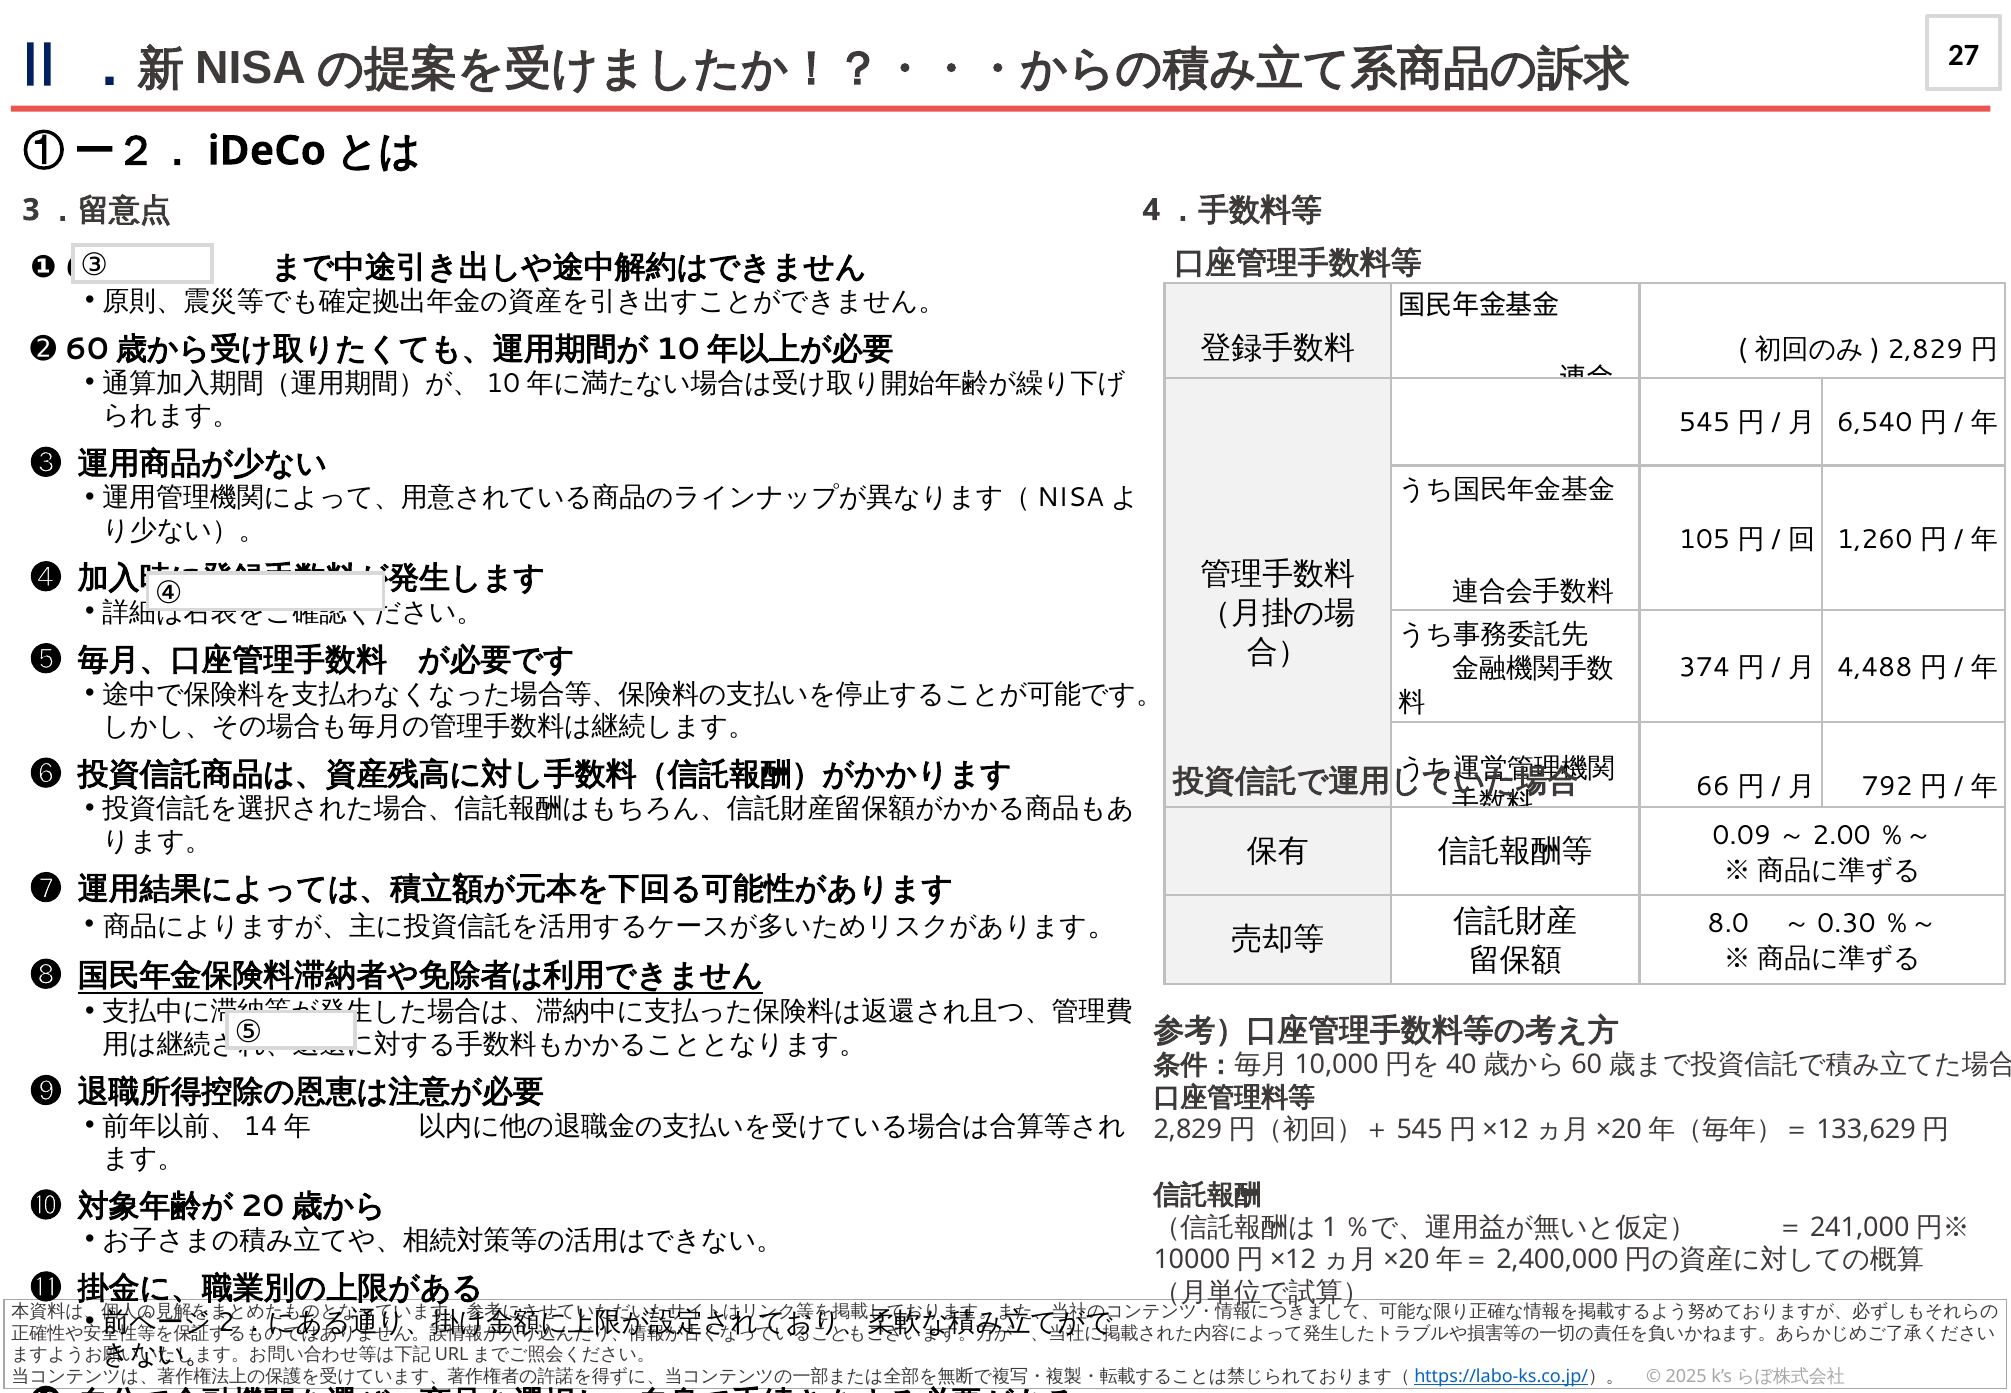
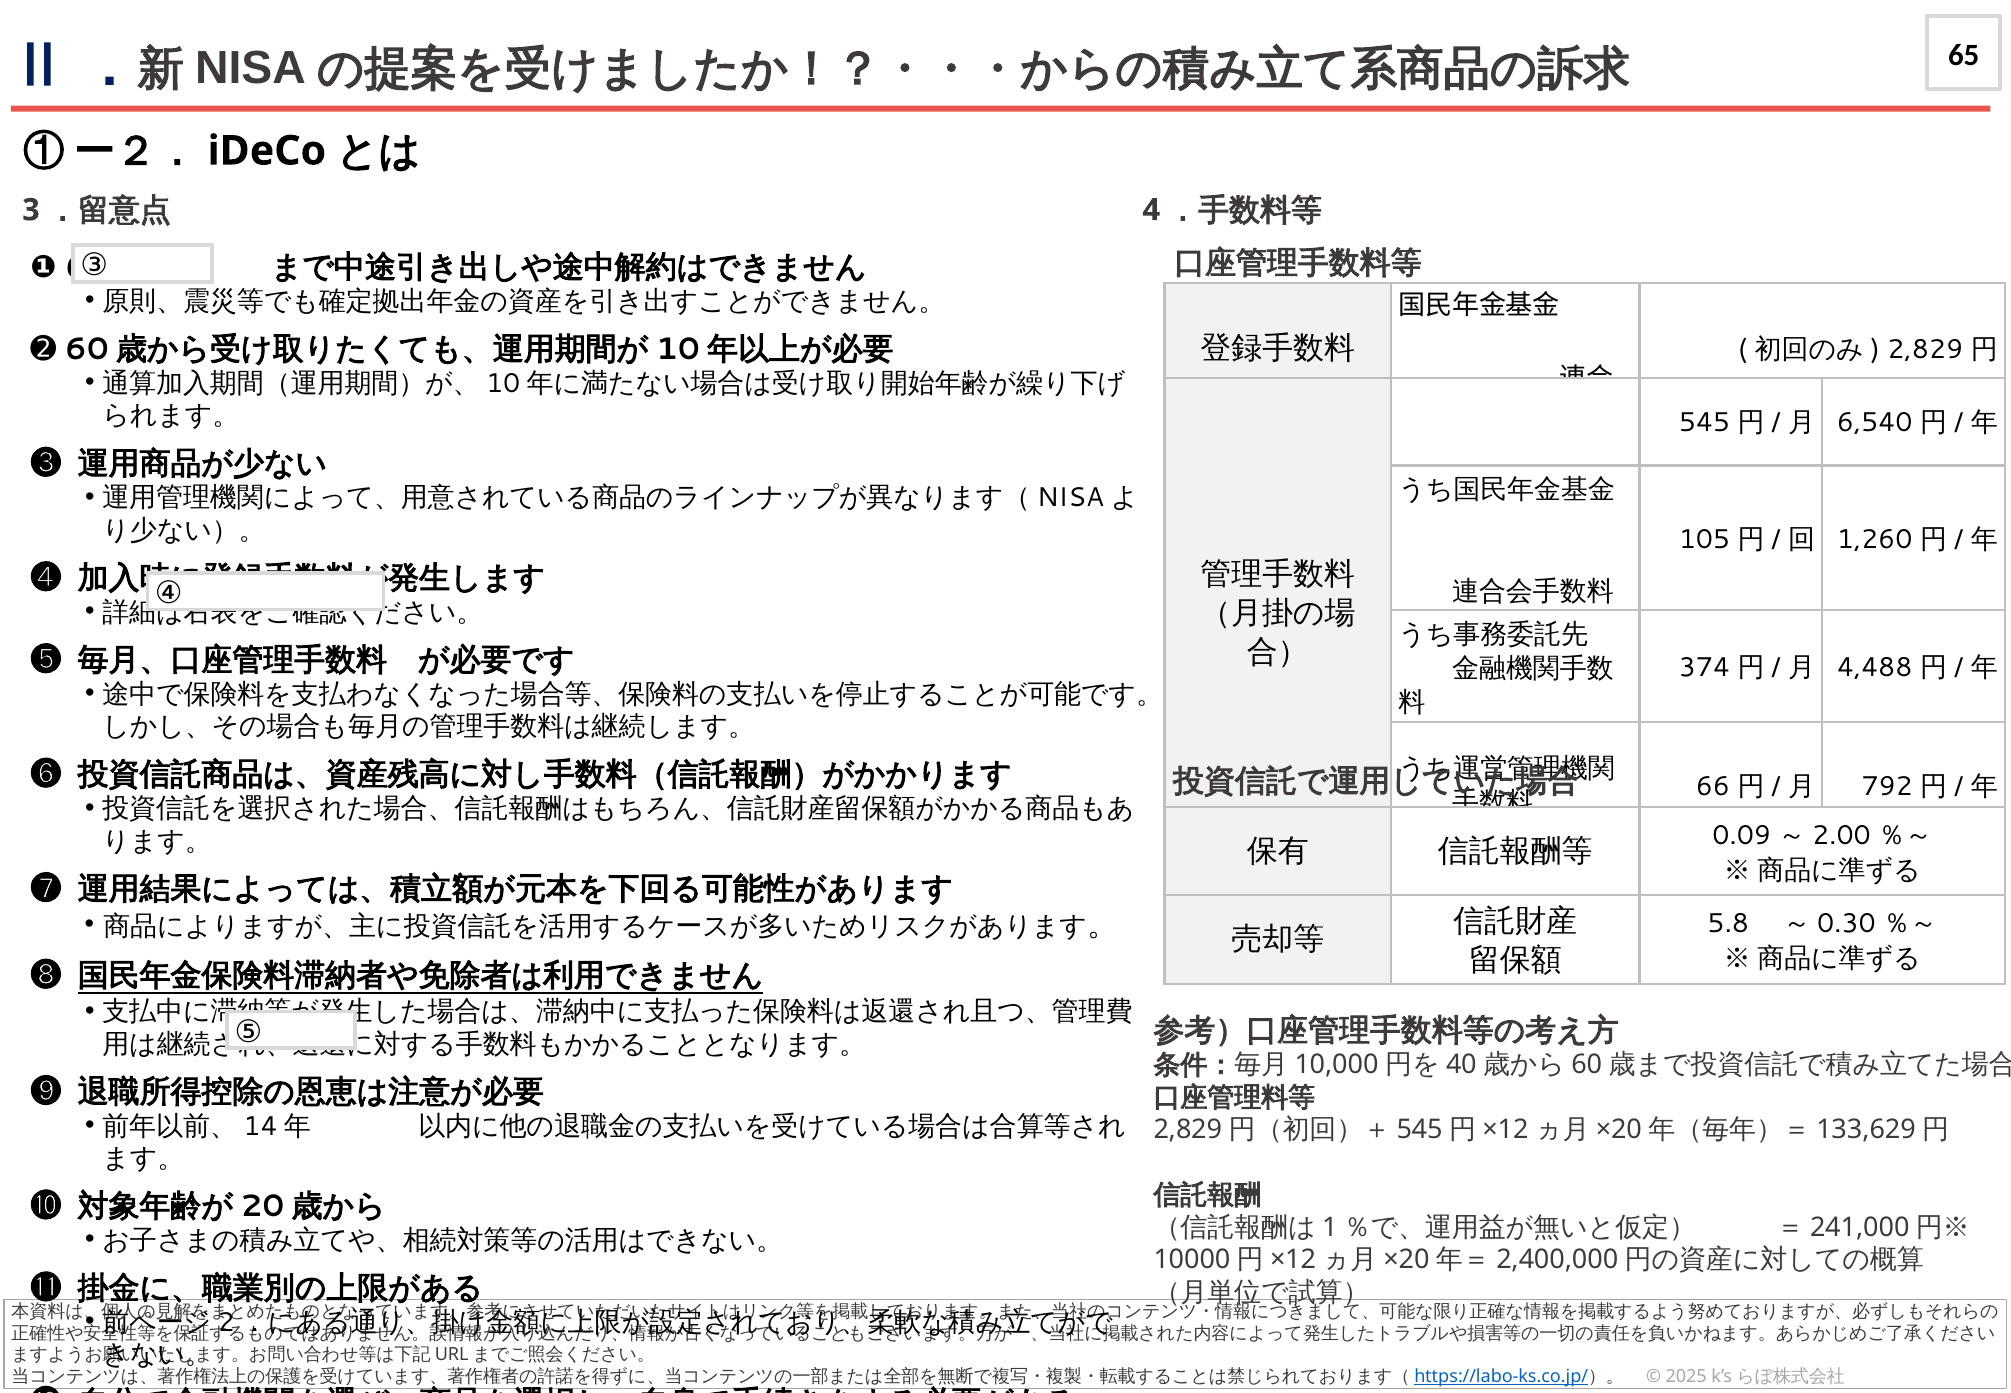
27: 27 -> 65
8.0: 8.0 -> 5.8
